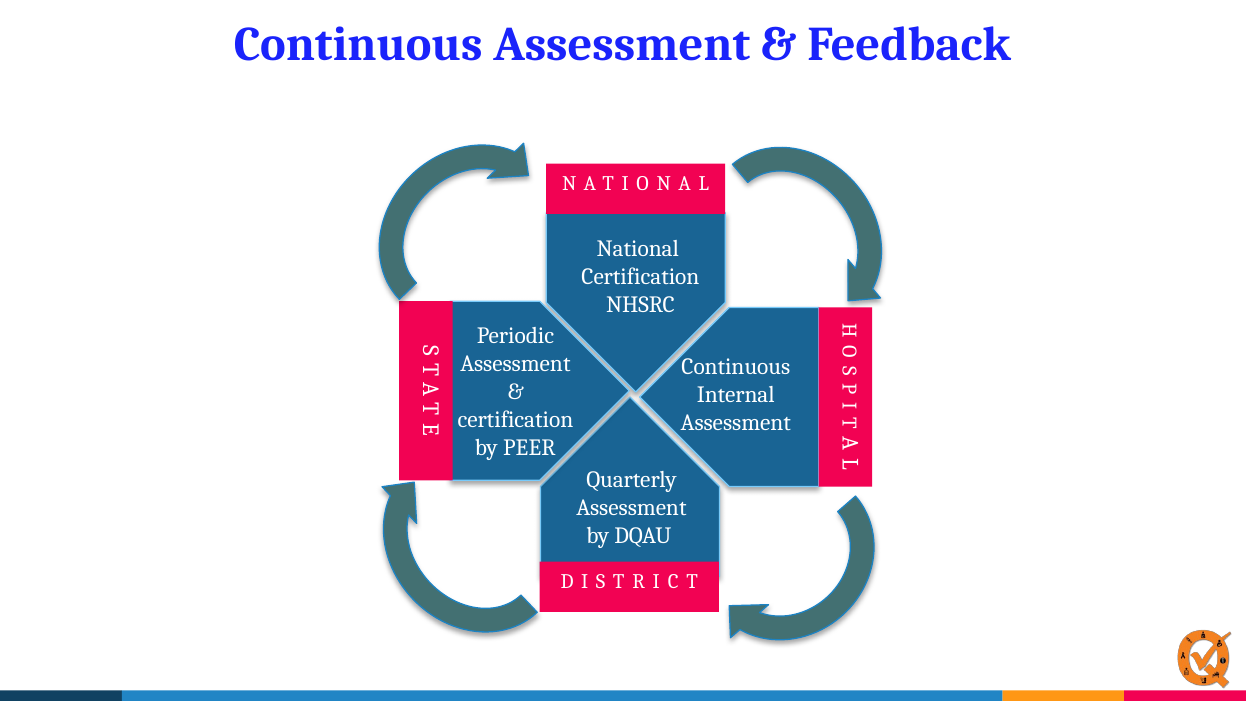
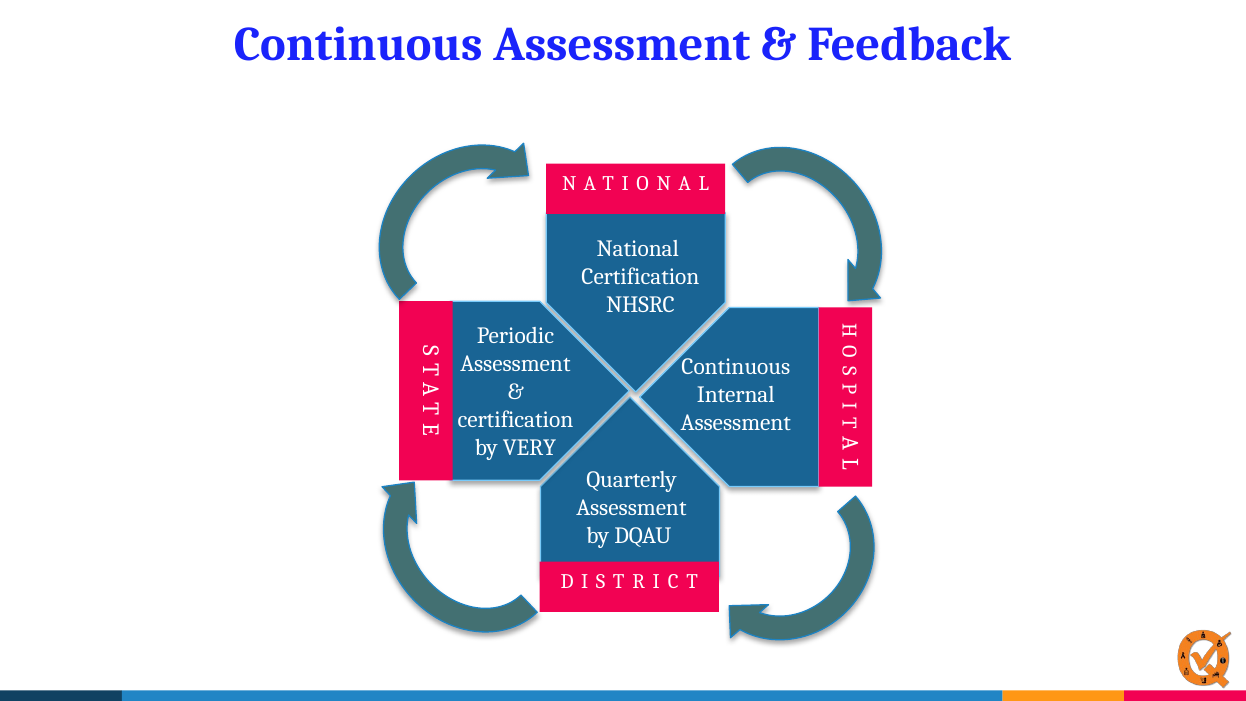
PEER: PEER -> VERY
